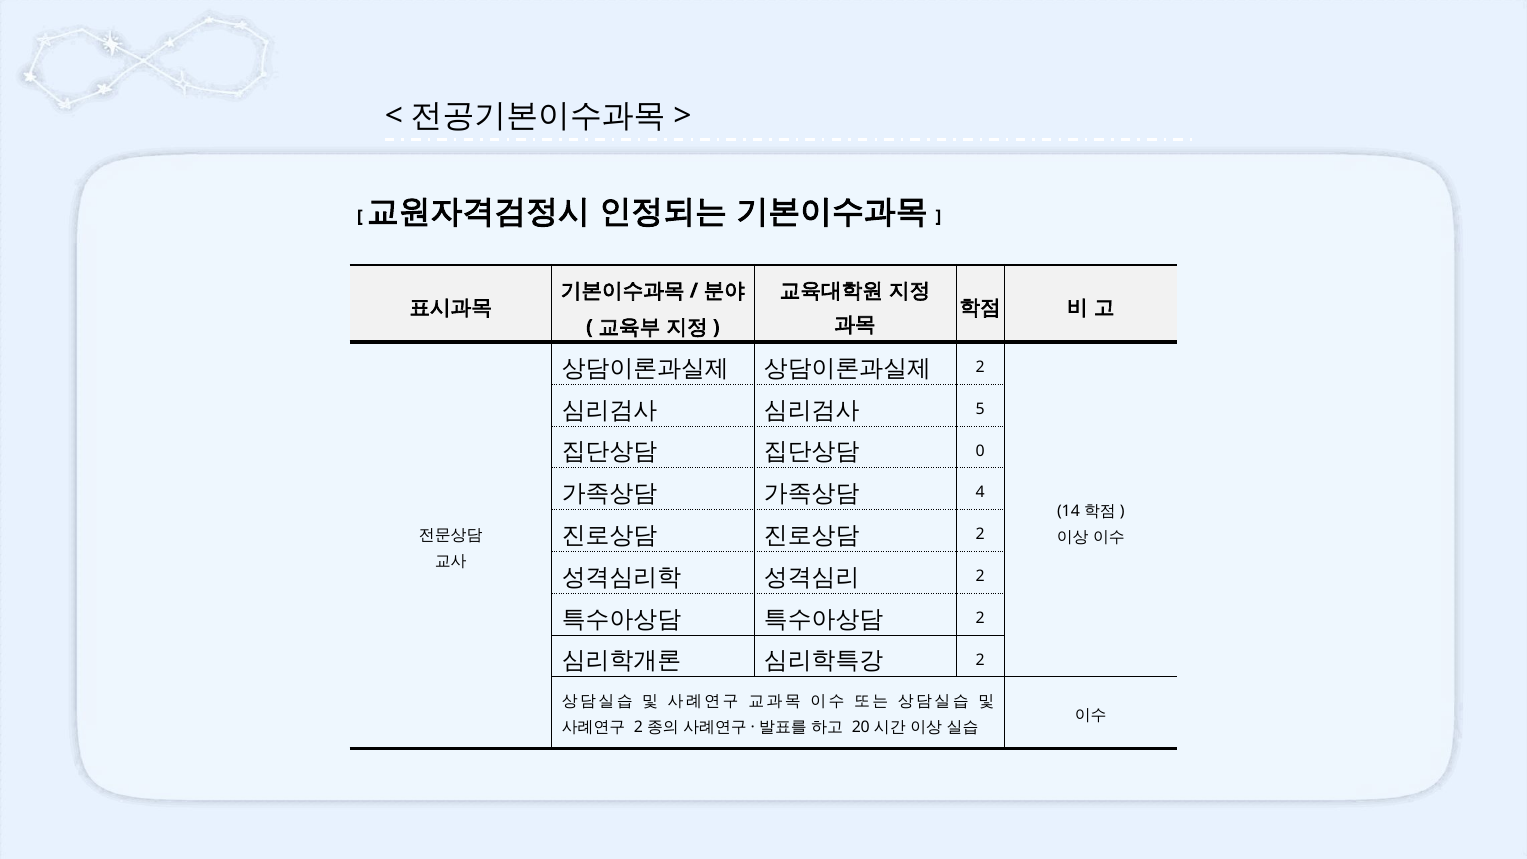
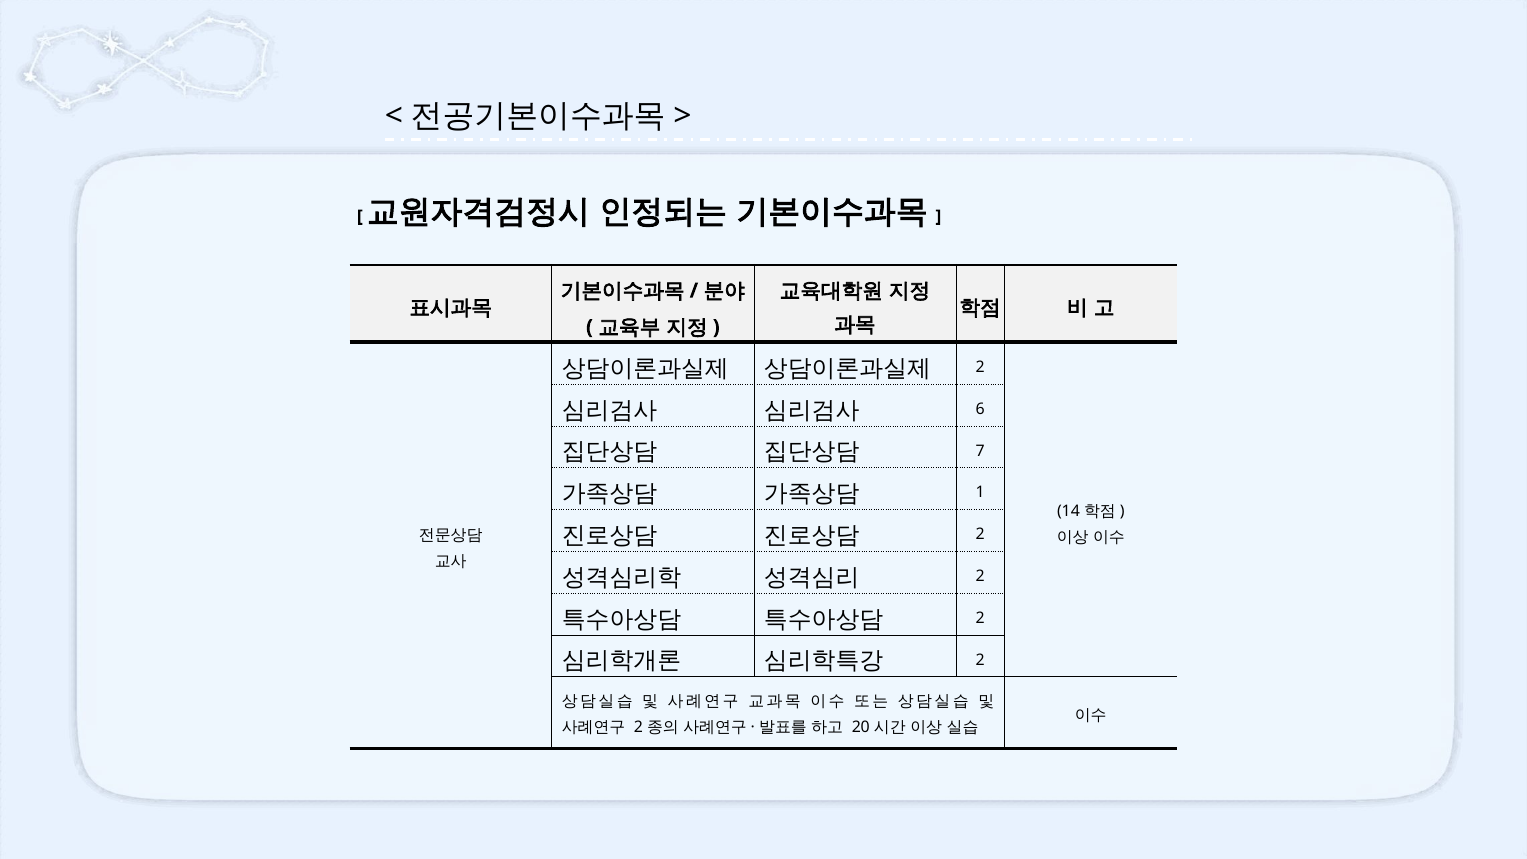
5: 5 -> 6
0: 0 -> 7
4: 4 -> 1
